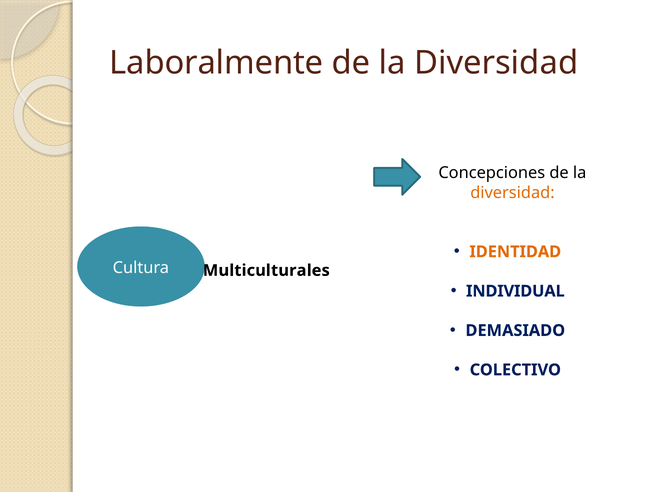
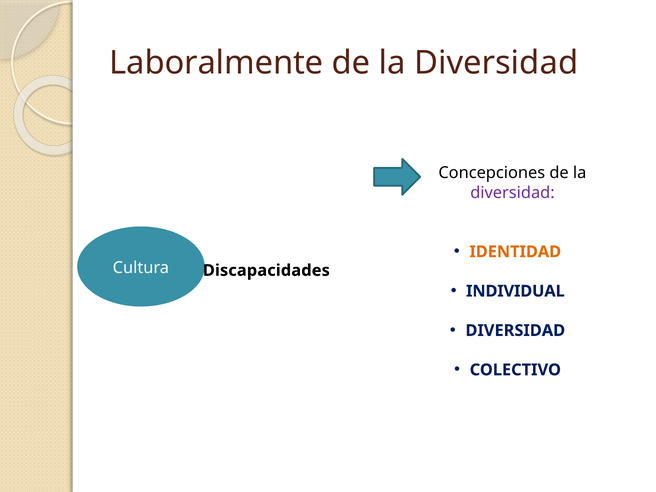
diversidad at (512, 193) colour: orange -> purple
Multiculturales: Multiculturales -> Discapacidades
DEMASIADO at (515, 331): DEMASIADO -> DIVERSIDAD
